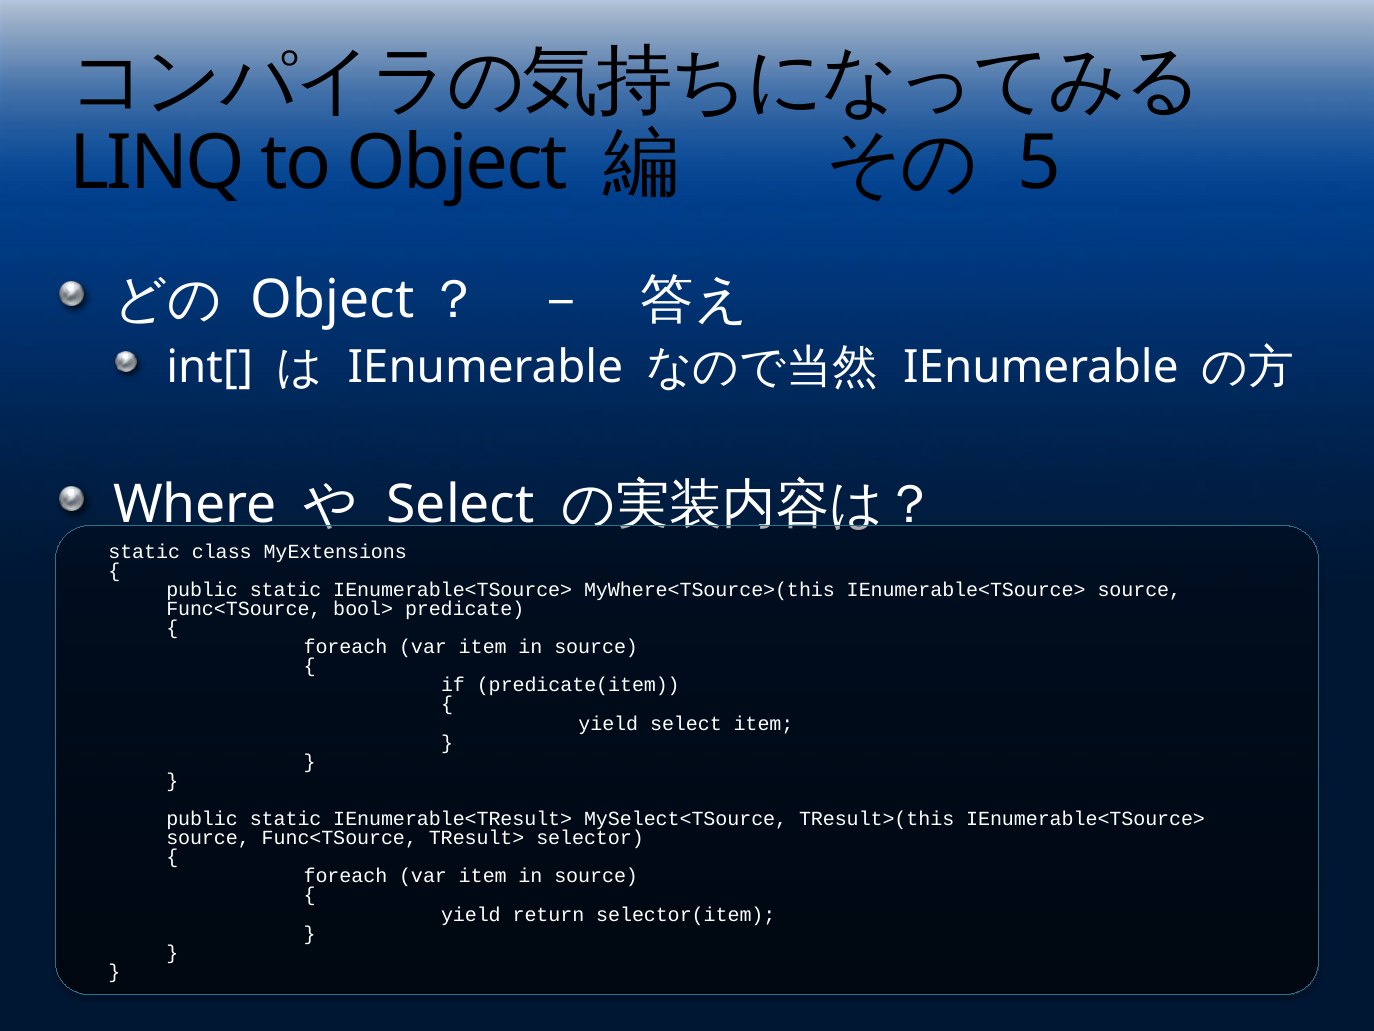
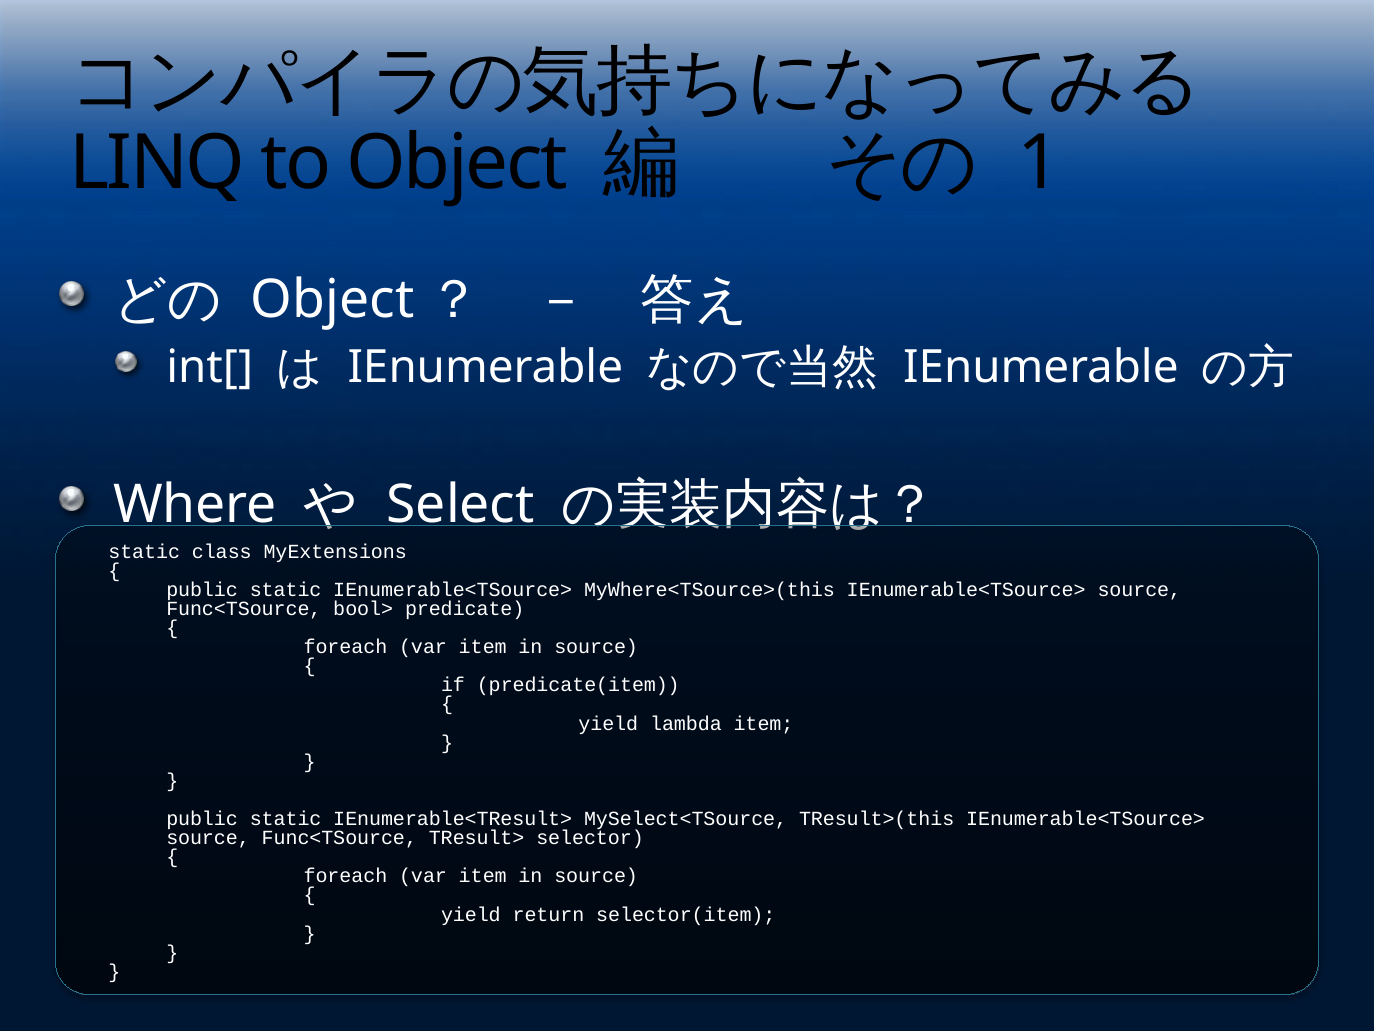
5: 5 -> 1
yield select: select -> lambda
